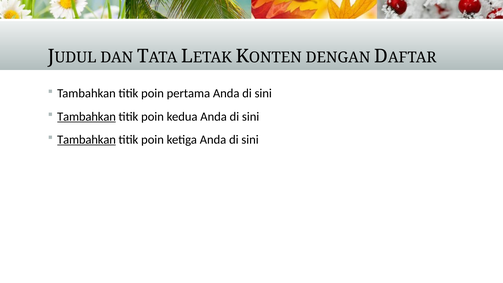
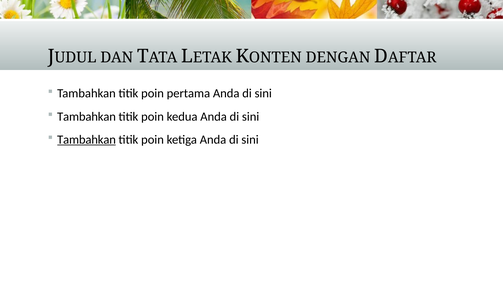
Tambahkan at (87, 116) underline: present -> none
